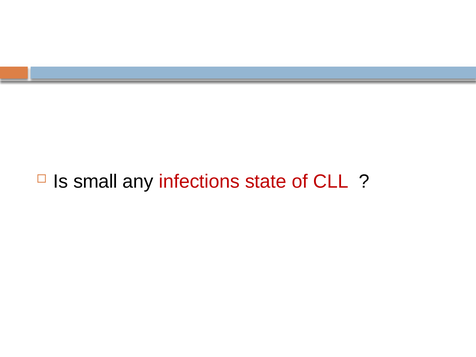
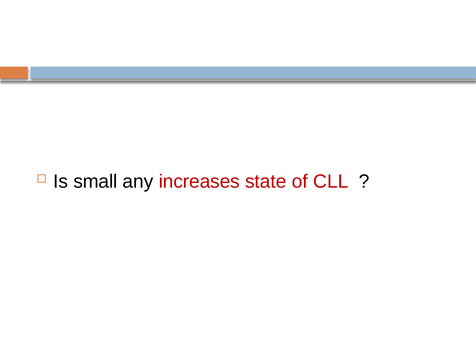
infections: infections -> increases
